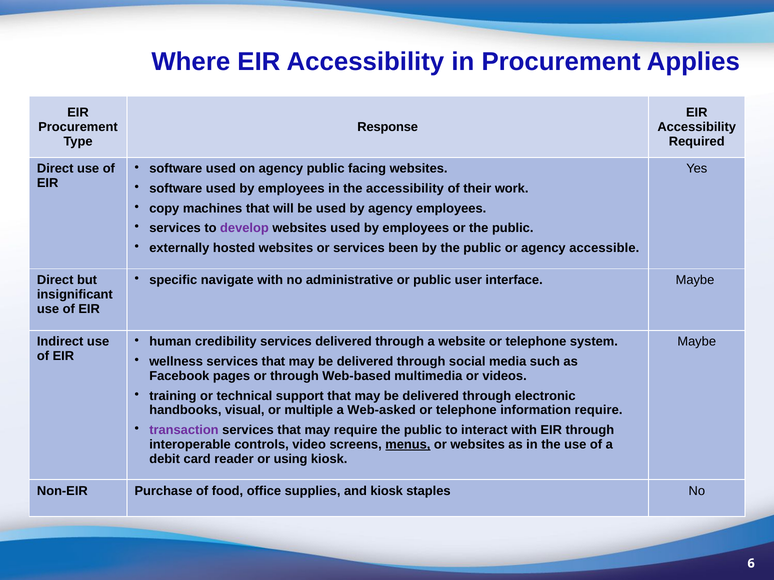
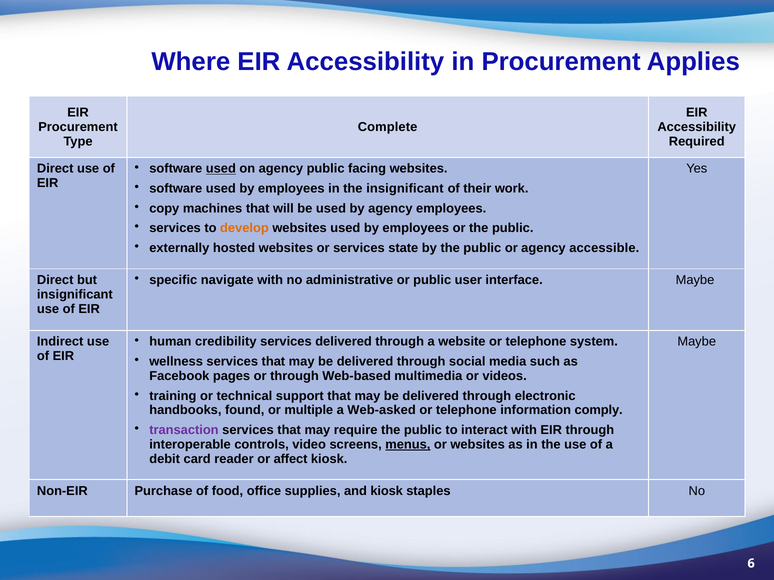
Response: Response -> Complete
used at (221, 169) underline: none -> present
the accessibility: accessibility -> insignificant
develop colour: purple -> orange
been: been -> state
visual: visual -> found
information require: require -> comply
using: using -> affect
